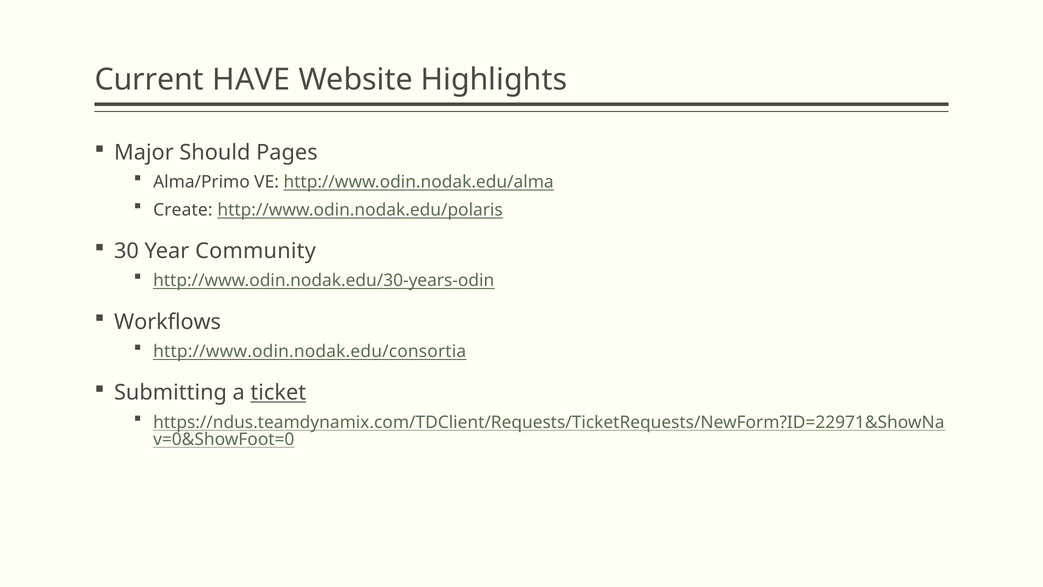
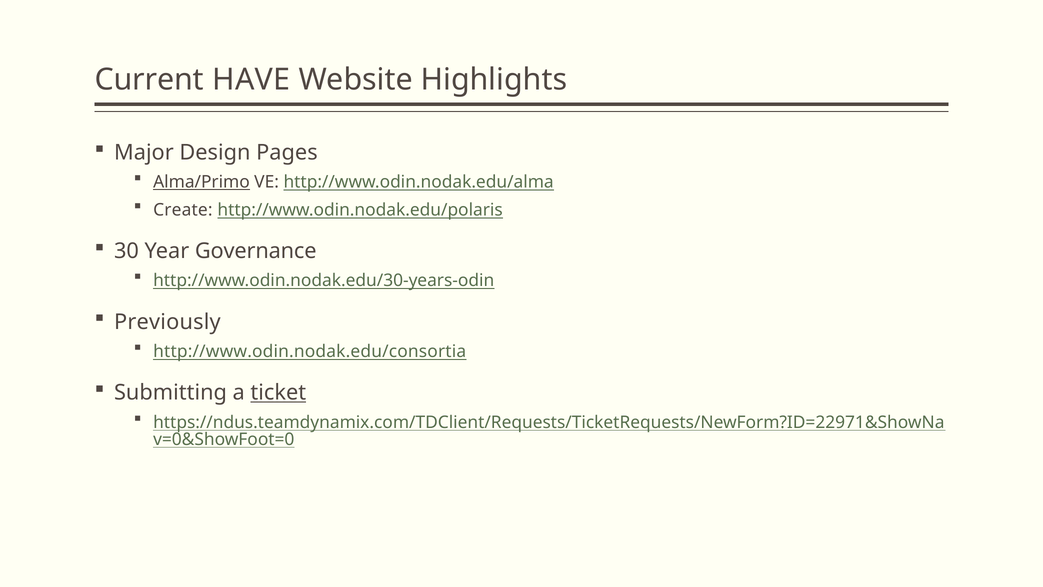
Should: Should -> Design
Alma/Primo underline: none -> present
Community: Community -> Governance
Workflows: Workflows -> Previously
